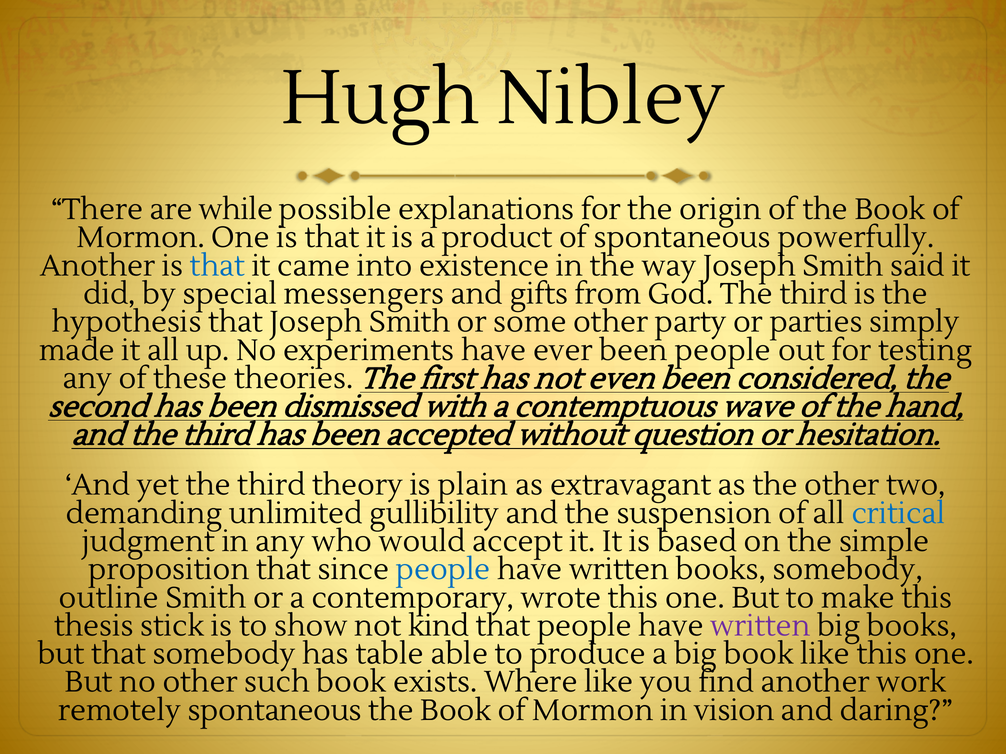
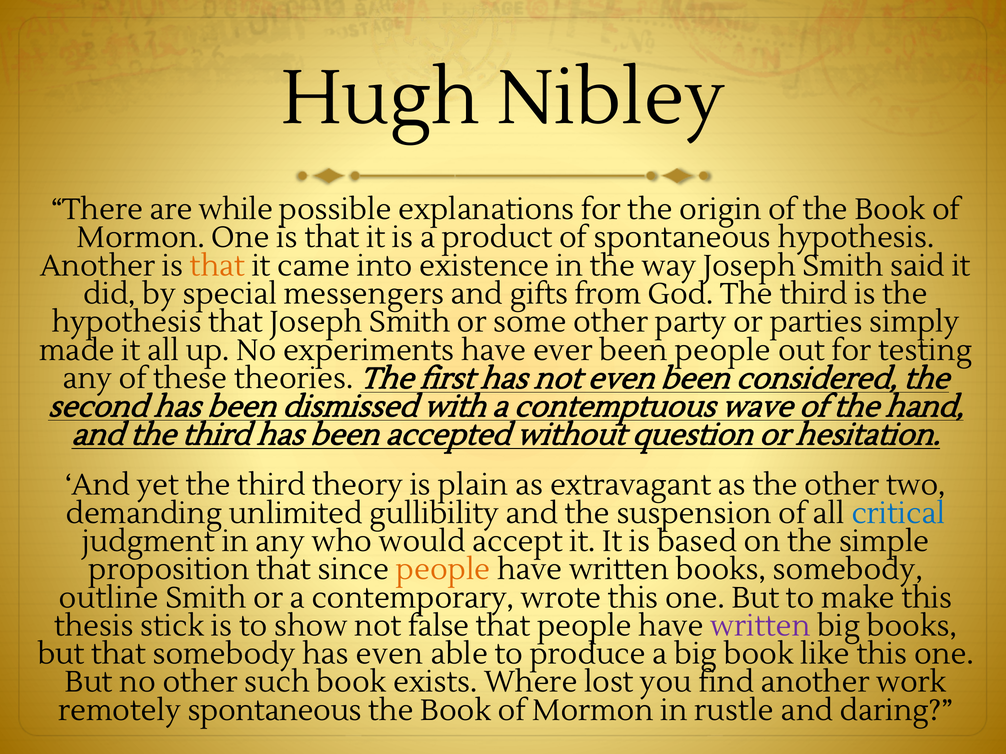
spontaneous powerfully: powerfully -> hypothesis
that at (217, 266) colour: blue -> orange
people at (443, 570) colour: blue -> orange
kind: kind -> false
has table: table -> even
Where like: like -> lost
vision: vision -> rustle
